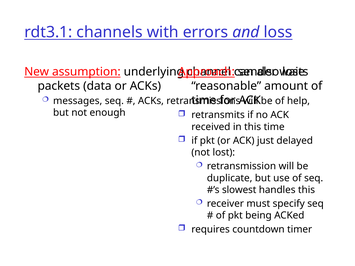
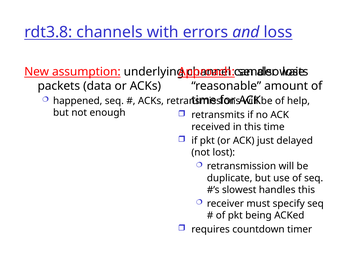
rdt3.1: rdt3.1 -> rdt3.8
messages: messages -> happened
